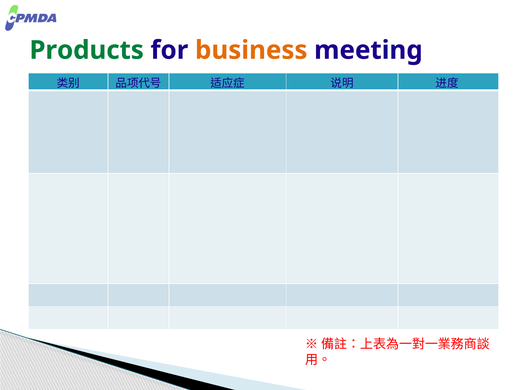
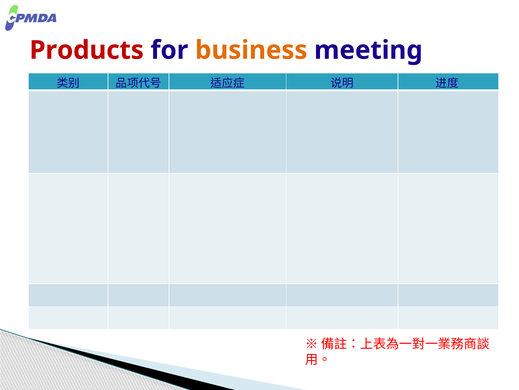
Products colour: green -> red
